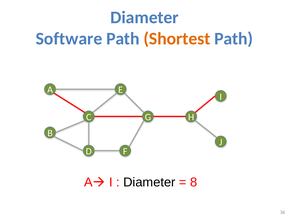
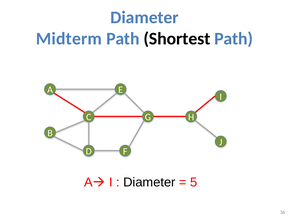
Software: Software -> Midterm
Shortest colour: orange -> black
8: 8 -> 5
